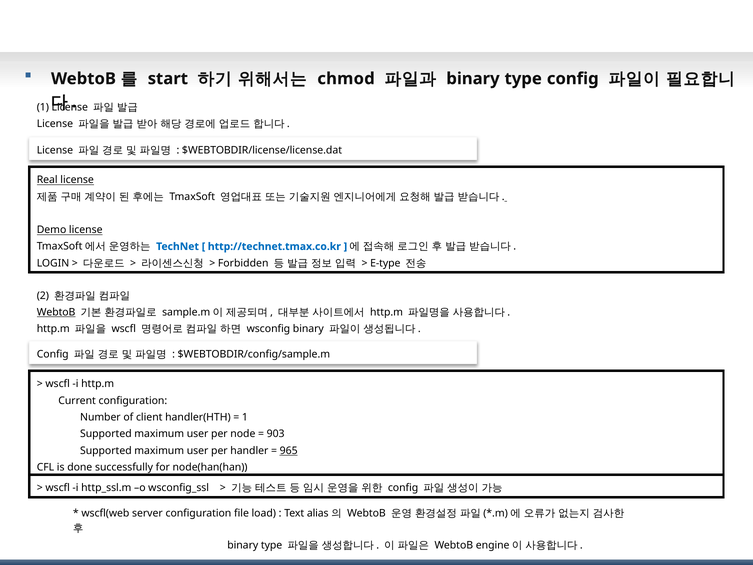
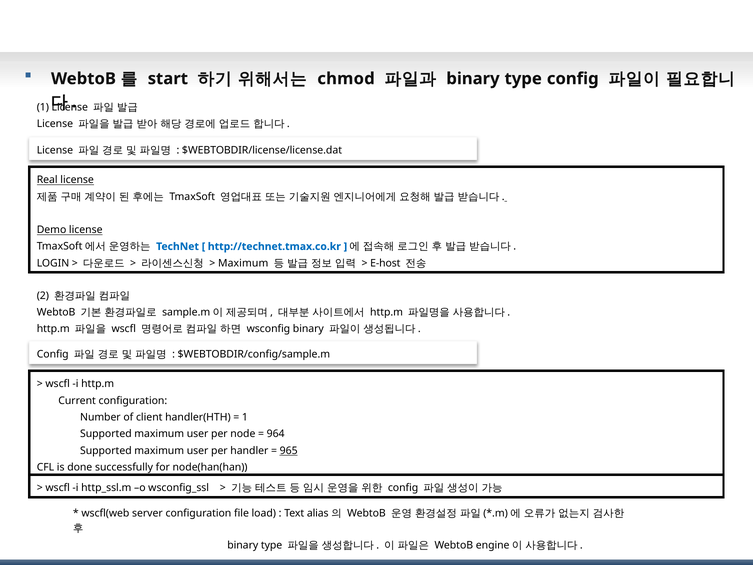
Forbidden at (243, 263): Forbidden -> Maximum
E-type: E-type -> E-host
WebtoB at (56, 312) underline: present -> none
903: 903 -> 964
